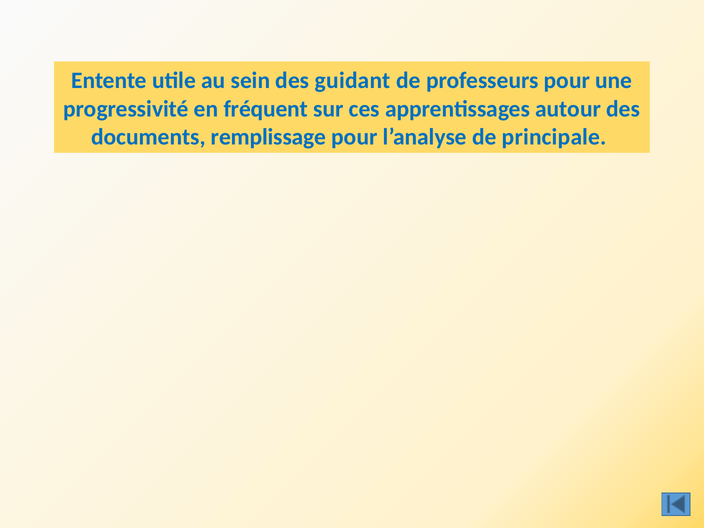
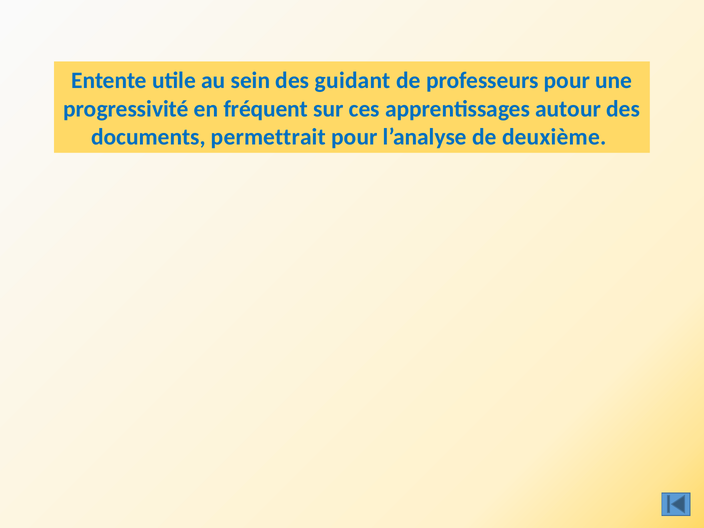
remplissage: remplissage -> permettrait
principale: principale -> deuxième
